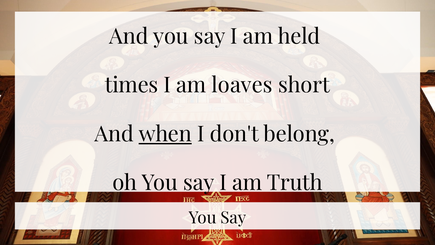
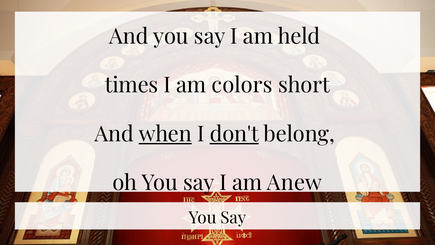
loaves: loaves -> colors
don't underline: none -> present
Truth: Truth -> Anew
